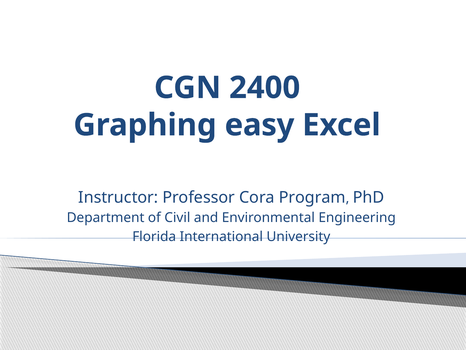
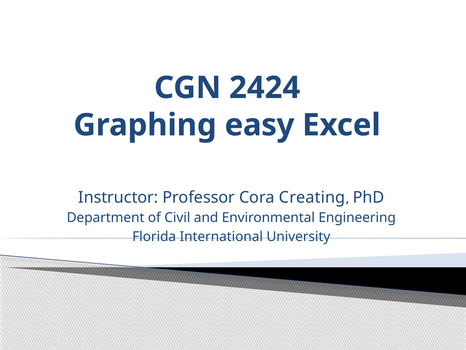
2400: 2400 -> 2424
Program: Program -> Creating
